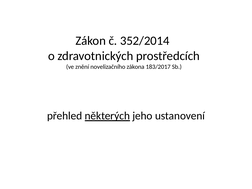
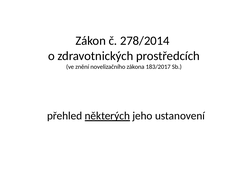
352/2014: 352/2014 -> 278/2014
